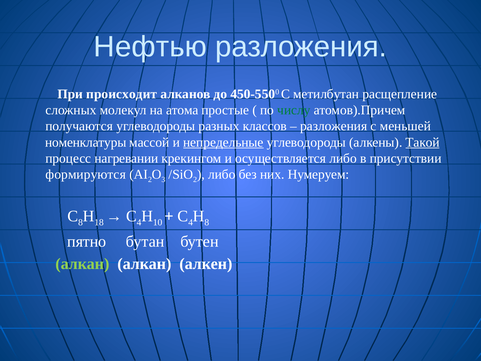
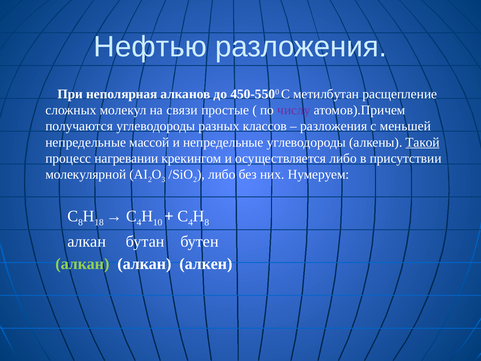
происходит: происходит -> неполярная
атома: атома -> связи
числу colour: green -> purple
номенклатуры at (86, 142): номенклатуры -> непредельные
непредельные at (223, 142) underline: present -> none
формируются: формируются -> молекулярной
пятно at (87, 241): пятно -> алкан
